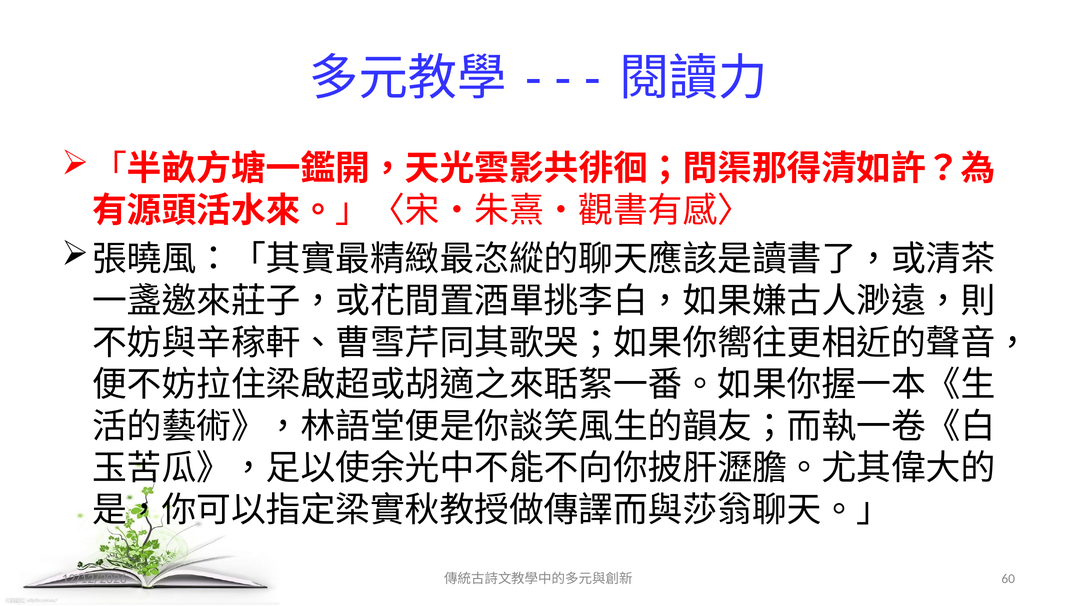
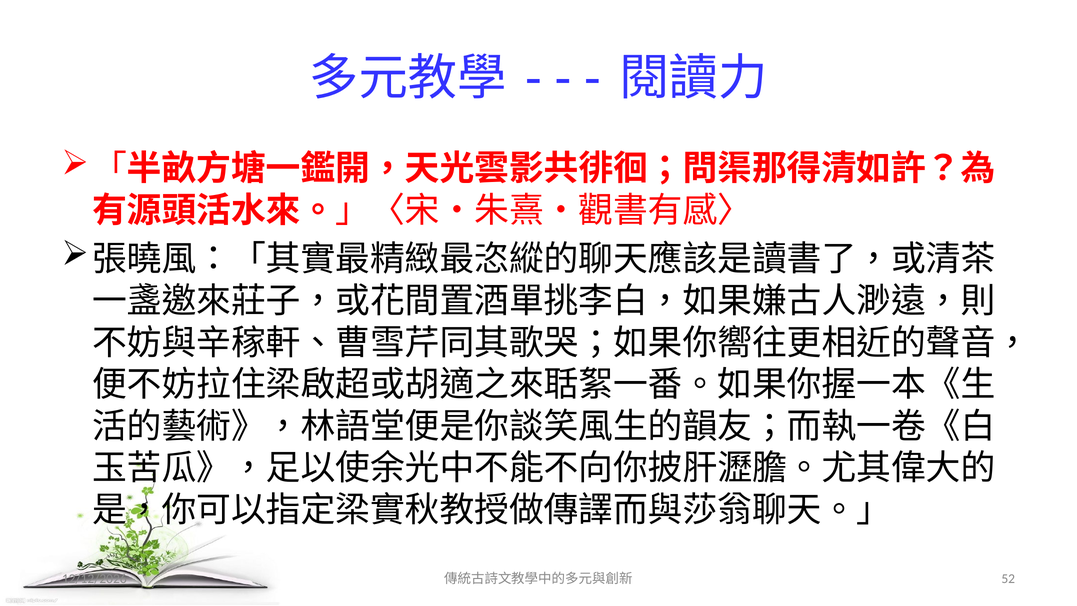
60: 60 -> 52
